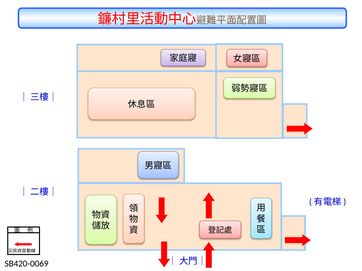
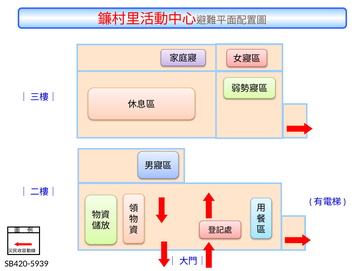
SB420-0069: SB420-0069 -> SB420-5939
